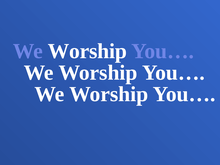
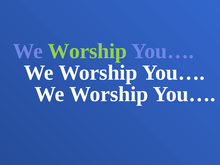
Worship at (87, 51) colour: white -> light green
